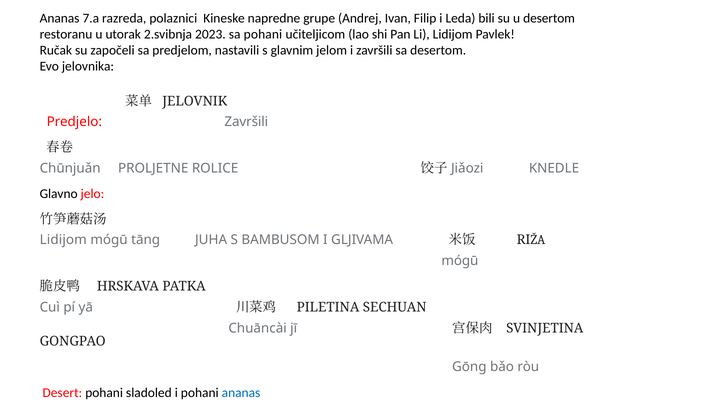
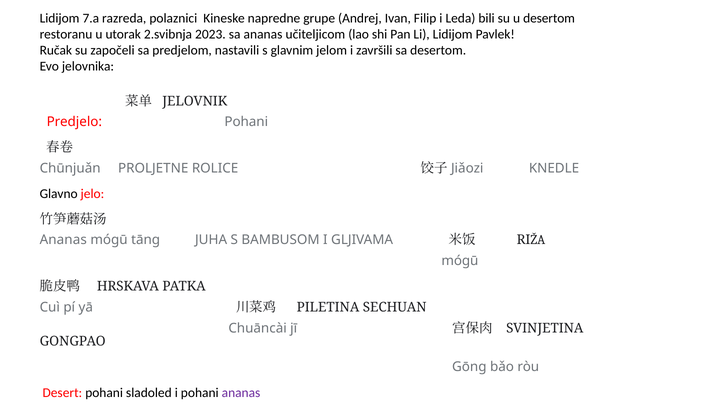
Ananas at (60, 18): Ananas -> Lidijom
sa pohani: pohani -> ananas
Predjelo Završili: Završili -> Pohani
Lidijom at (63, 240): Lidijom -> Ananas
ananas at (241, 393) colour: blue -> purple
